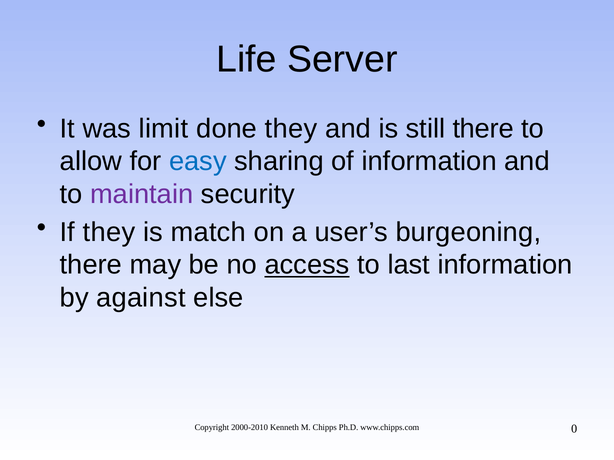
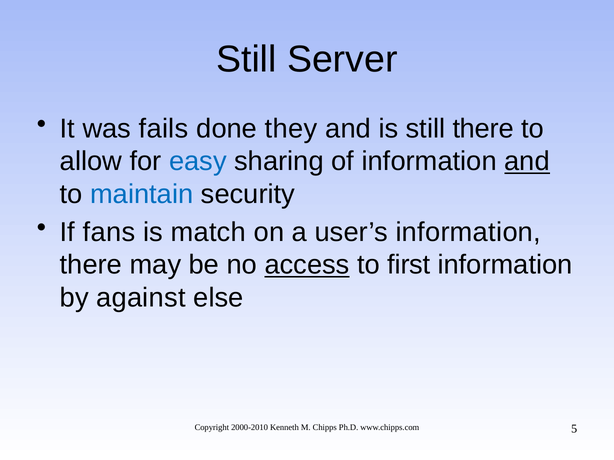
Life at (246, 59): Life -> Still
limit: limit -> fails
and at (527, 162) underline: none -> present
maintain colour: purple -> blue
If they: they -> fans
user’s burgeoning: burgeoning -> information
last: last -> first
0: 0 -> 5
